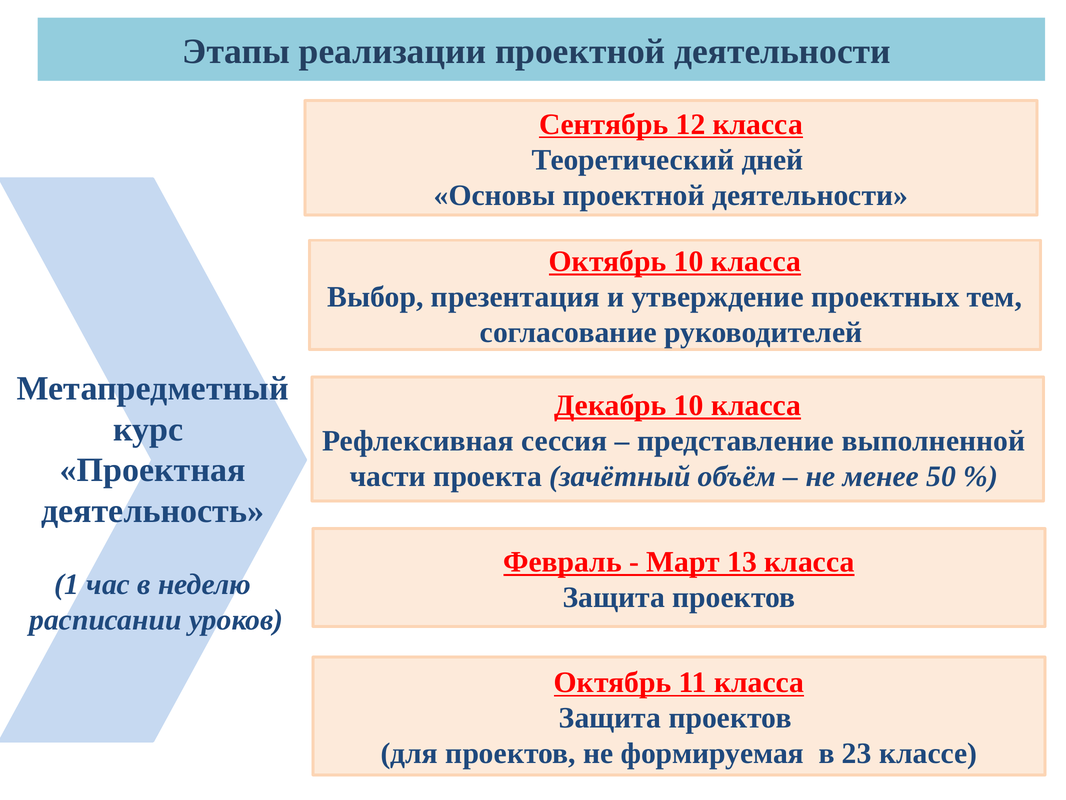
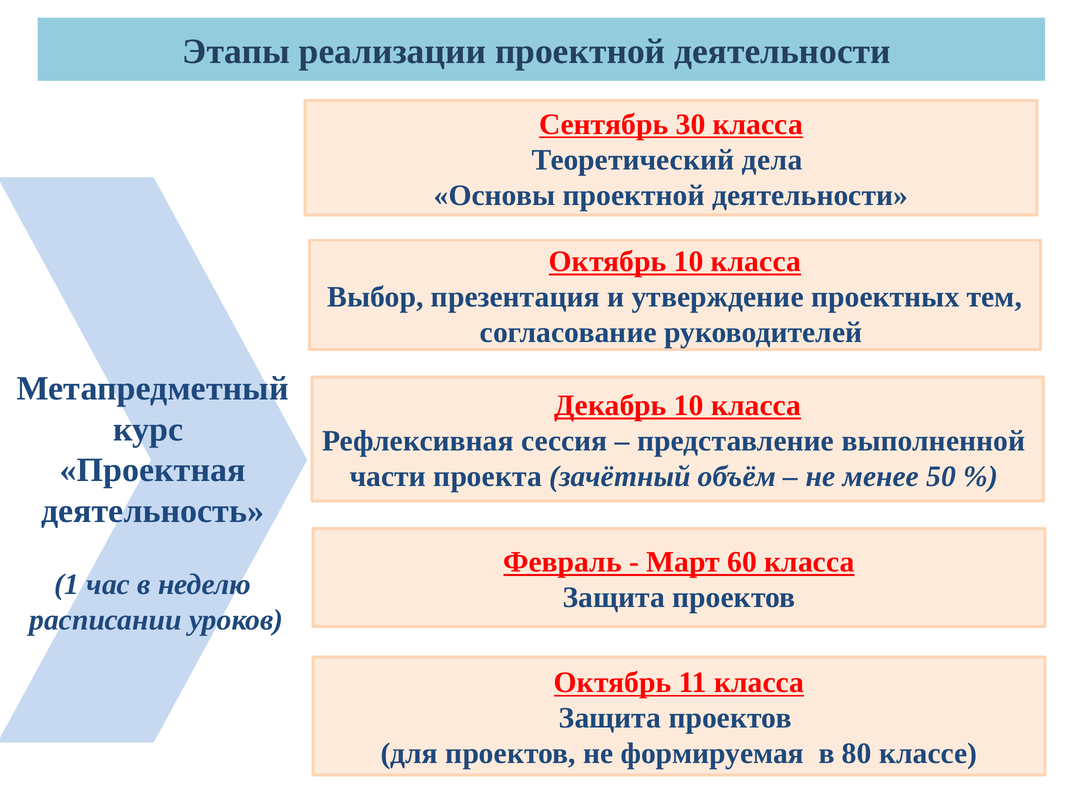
12: 12 -> 30
дней: дней -> дела
13: 13 -> 60
23: 23 -> 80
